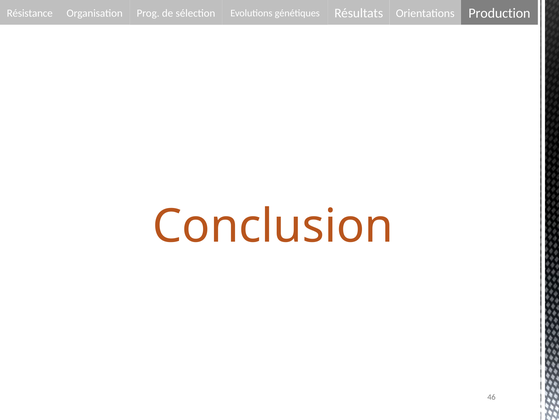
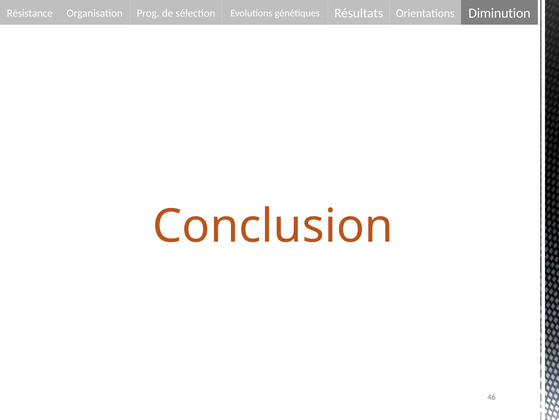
Production: Production -> Diminution
